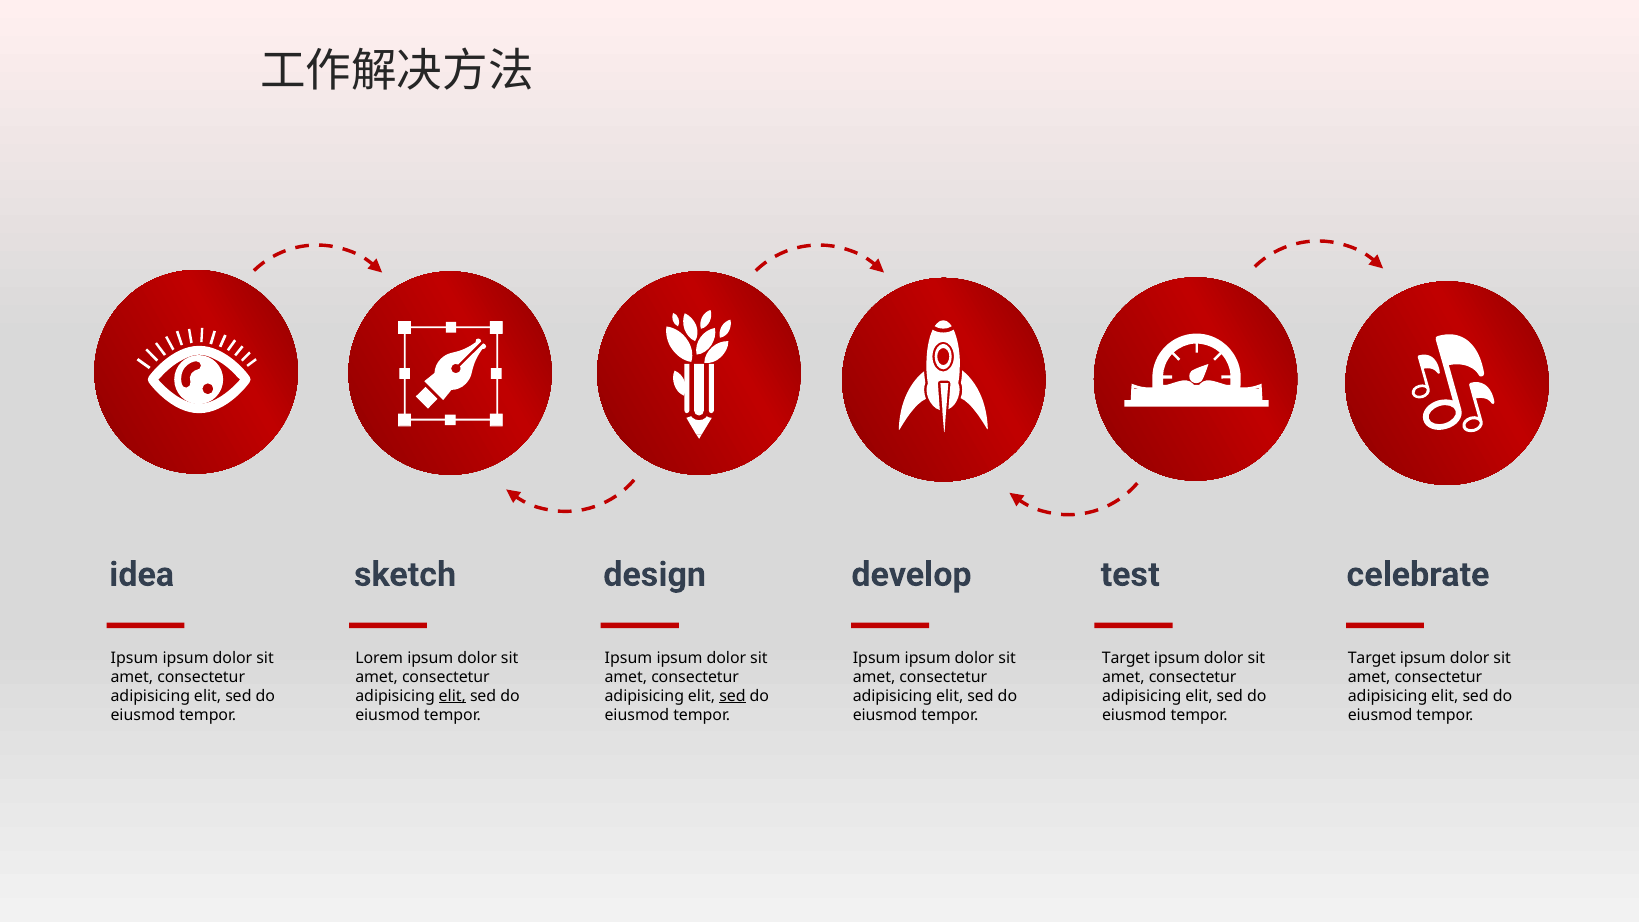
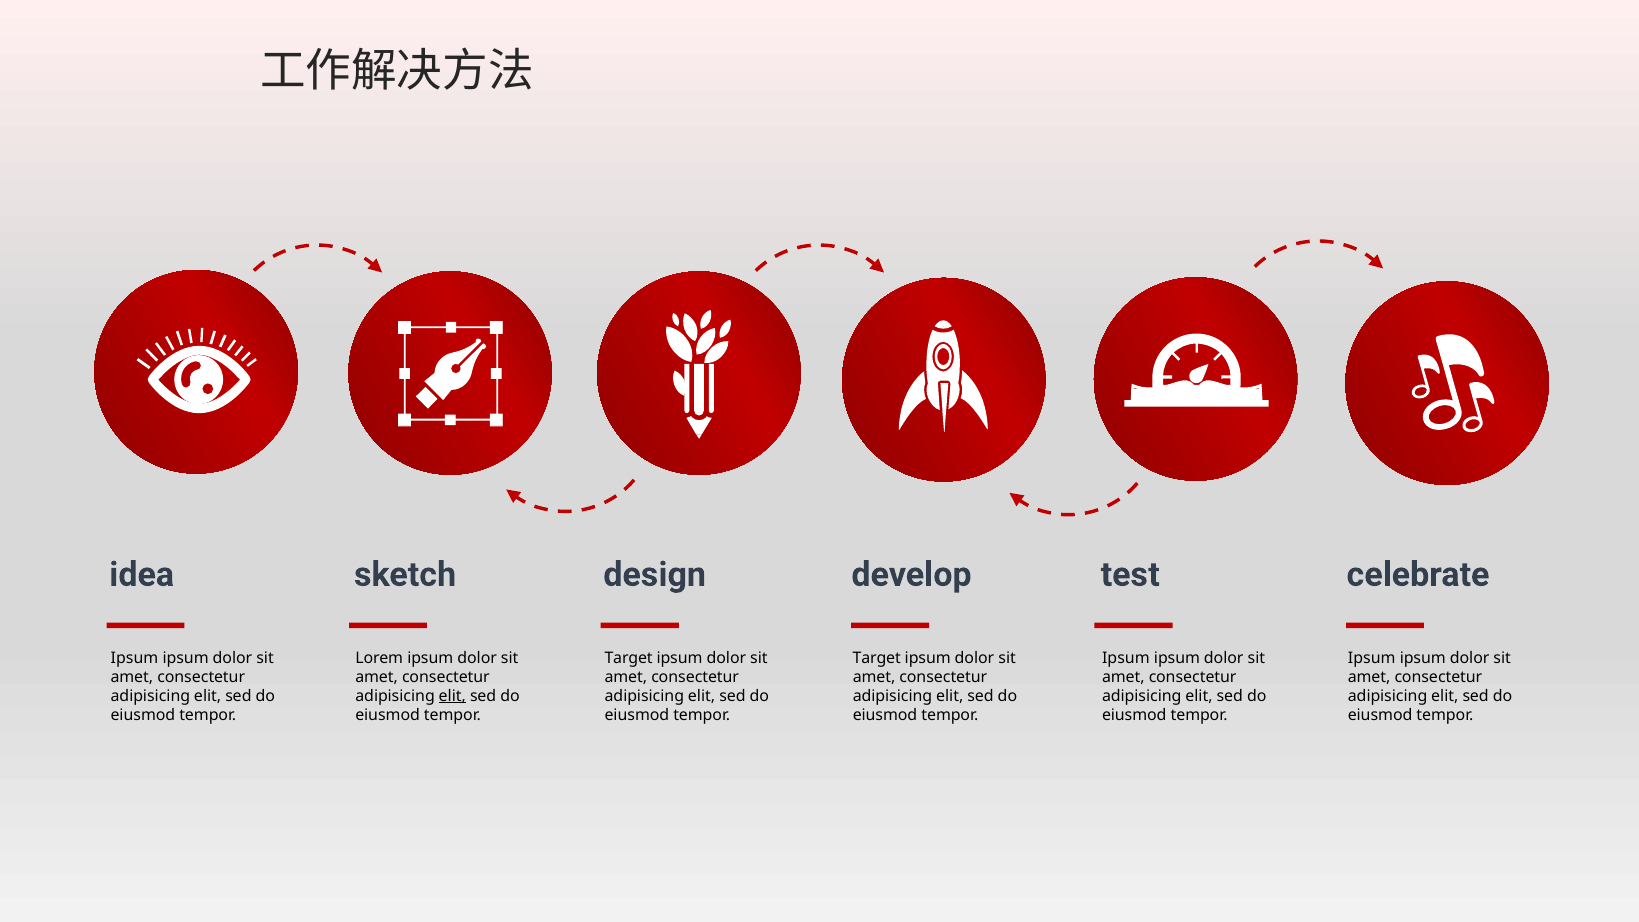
Ipsum at (629, 658): Ipsum -> Target
Ipsum at (877, 658): Ipsum -> Target
Target at (1126, 658): Target -> Ipsum
Target at (1372, 658): Target -> Ipsum
sed at (732, 696) underline: present -> none
